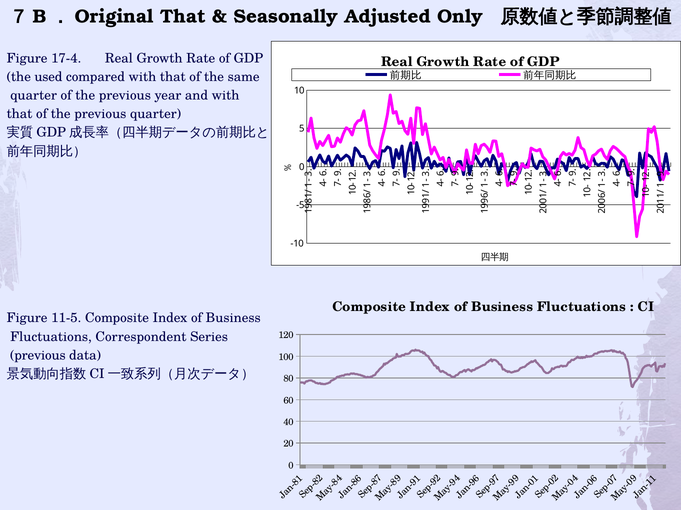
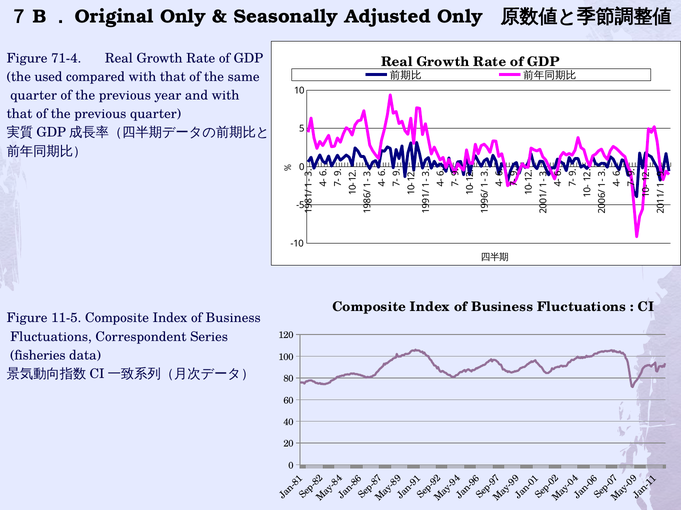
７B．Original That: That -> Only
17-4: 17-4 -> 71-4
previous at (38, 356): previous -> fisheries
